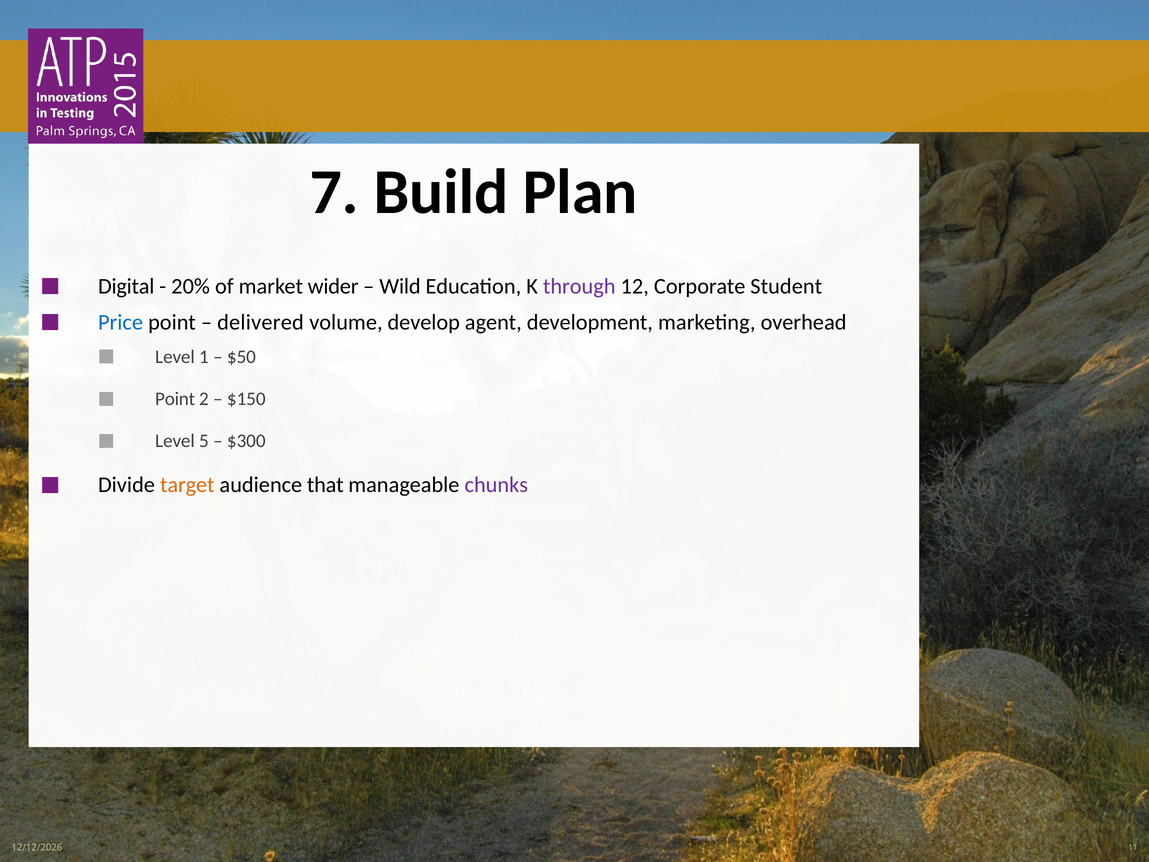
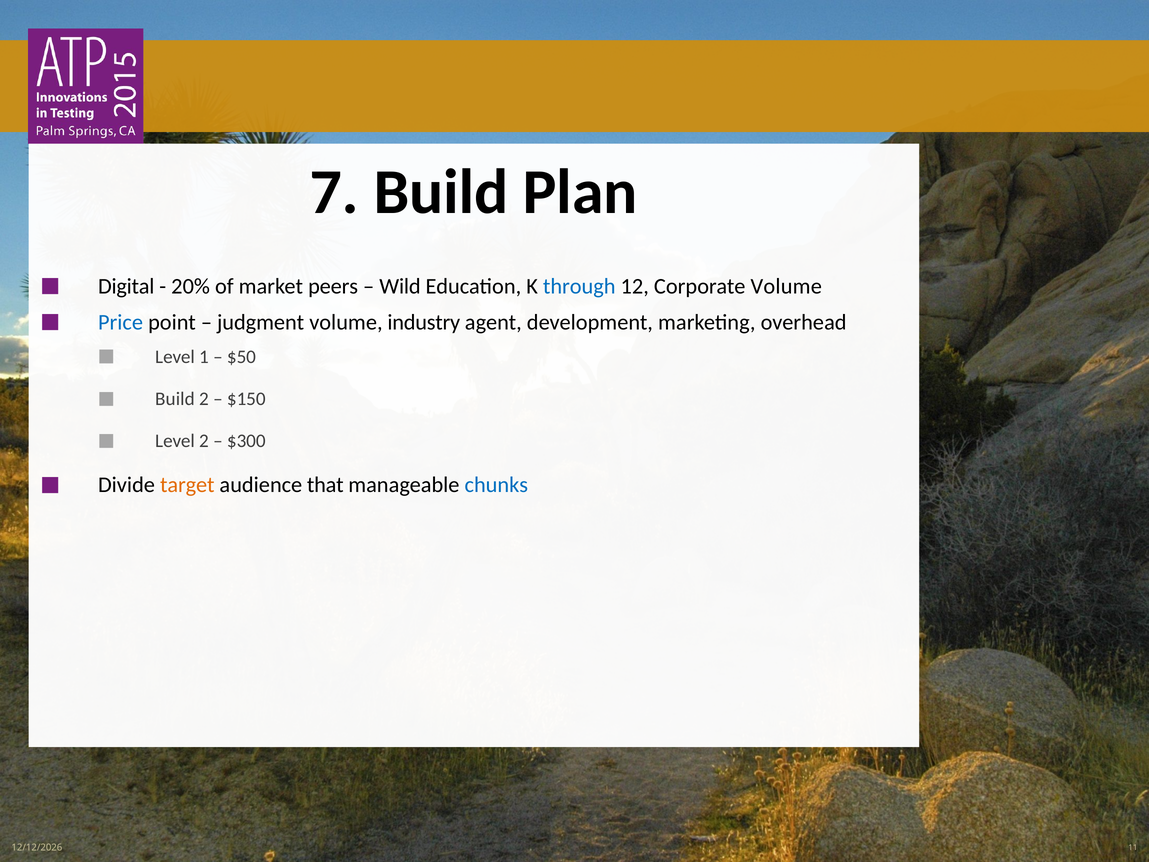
wider: wider -> peers
through colour: purple -> blue
Corporate Student: Student -> Volume
delivered: delivered -> judgment
develop: develop -> industry
Point at (175, 399): Point -> Build
Level 5: 5 -> 2
chunks colour: purple -> blue
